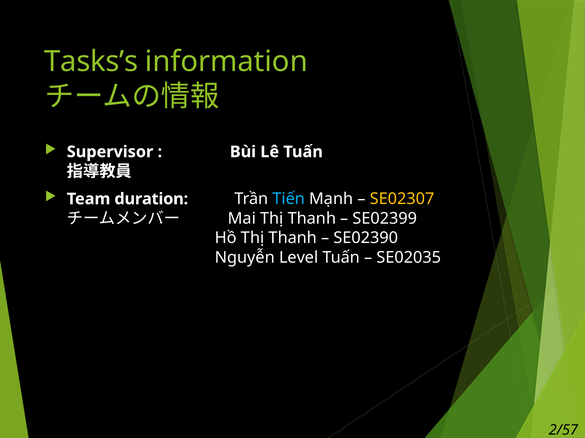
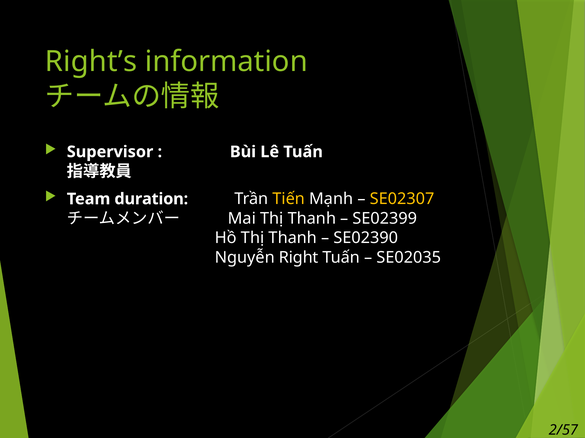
Tasks’s: Tasks’s -> Right’s
Tiến colour: light blue -> yellow
Level: Level -> Right
